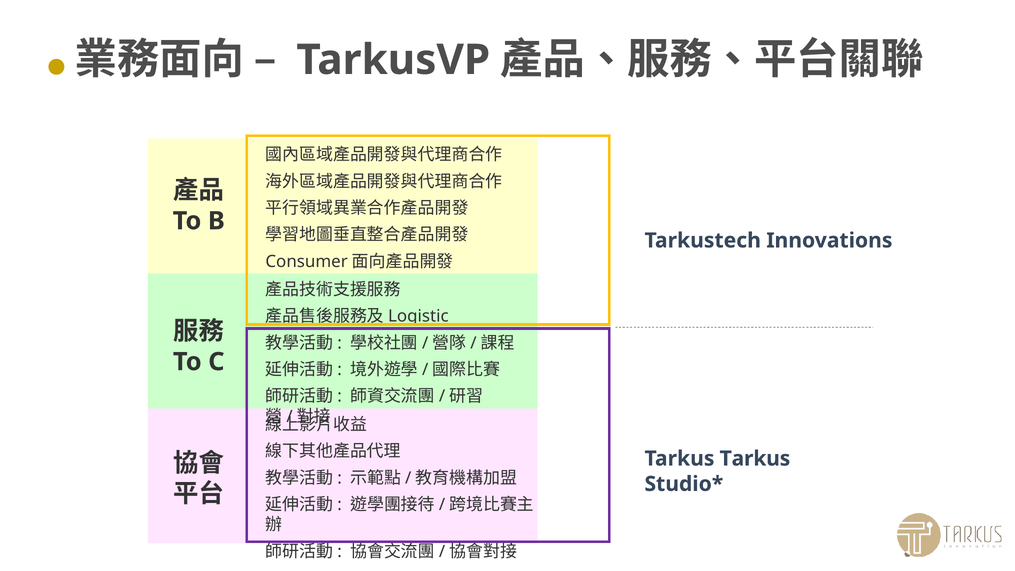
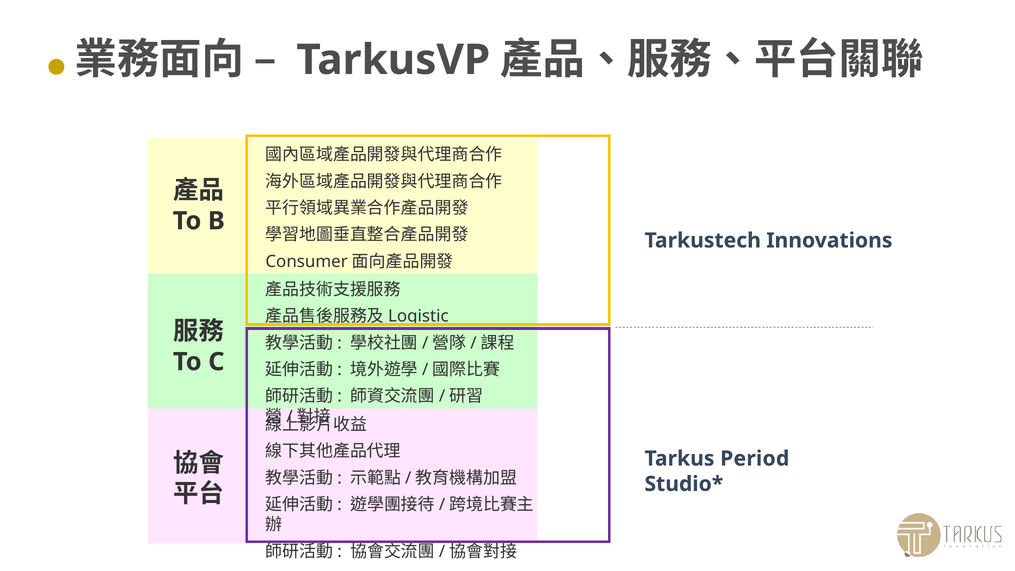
Tarkus Tarkus: Tarkus -> Period
